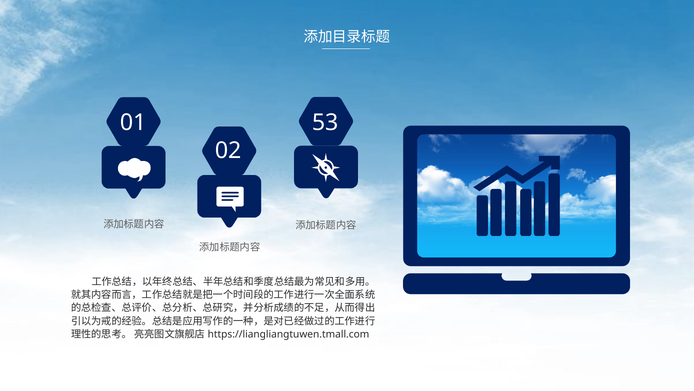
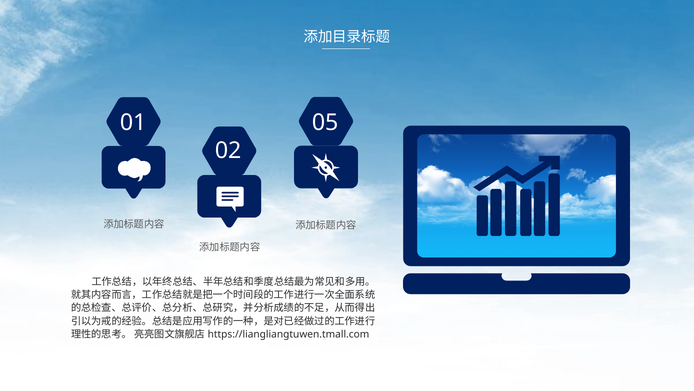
53: 53 -> 05
